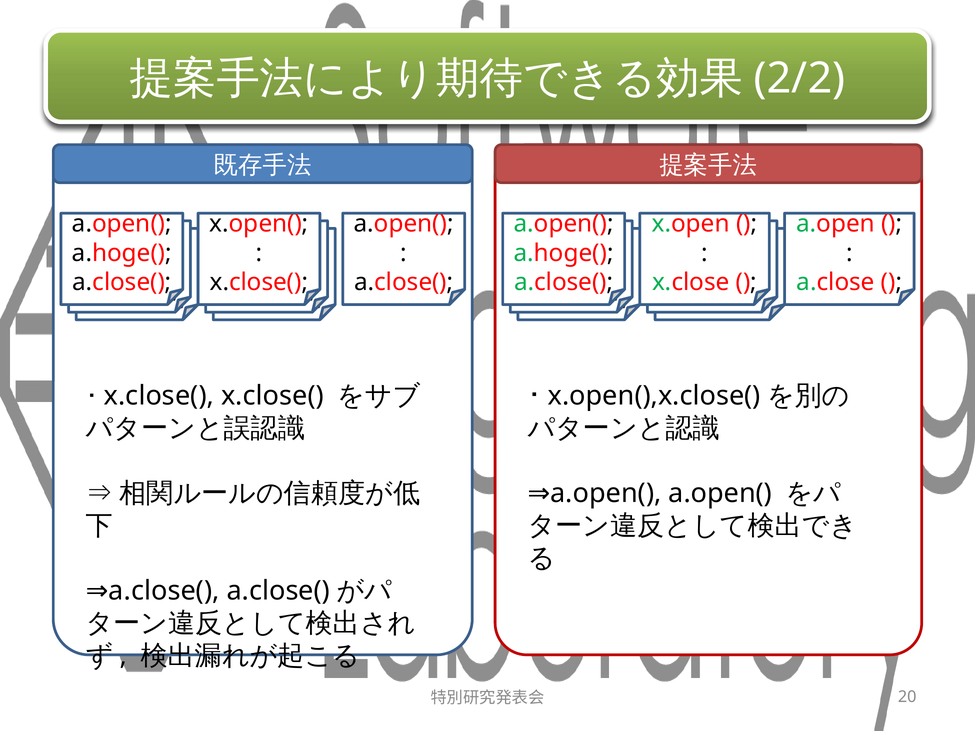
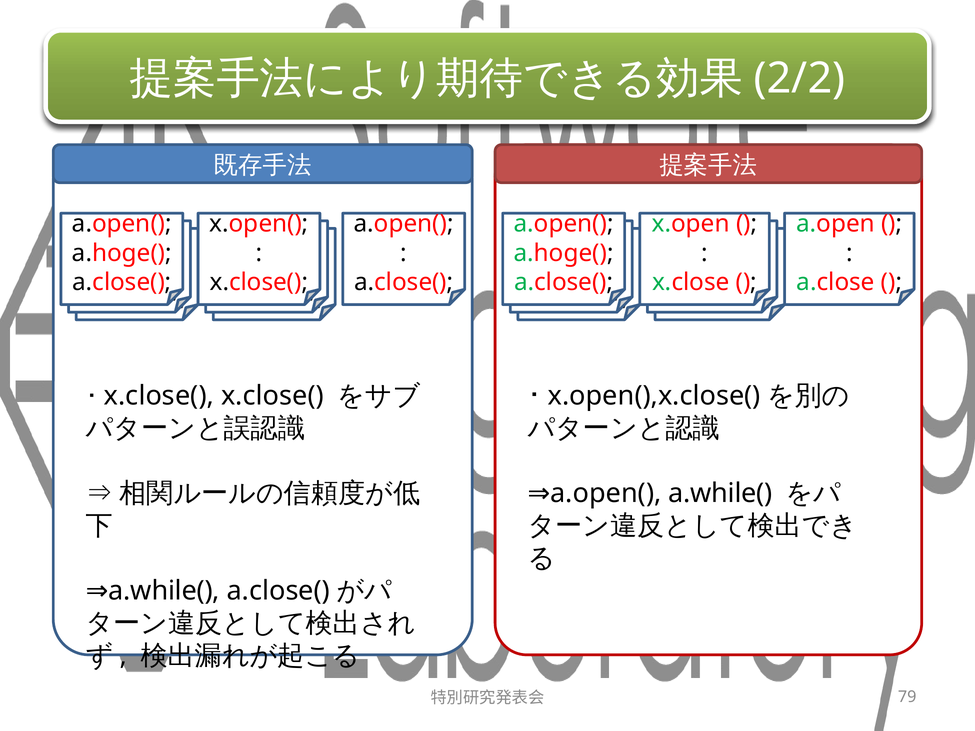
a.open( a.open(: a.open( -> a.while(
a.close( at (164, 591): a.close( -> a.while(
20: 20 -> 79
